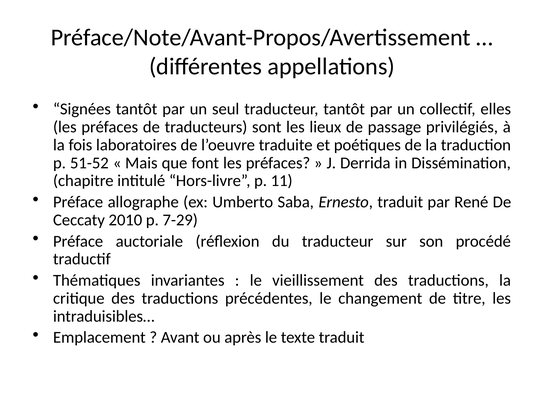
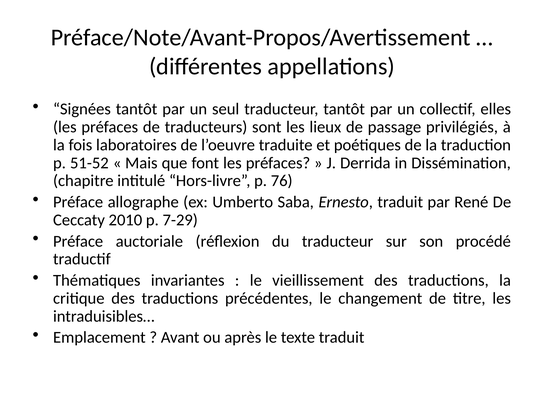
11: 11 -> 76
